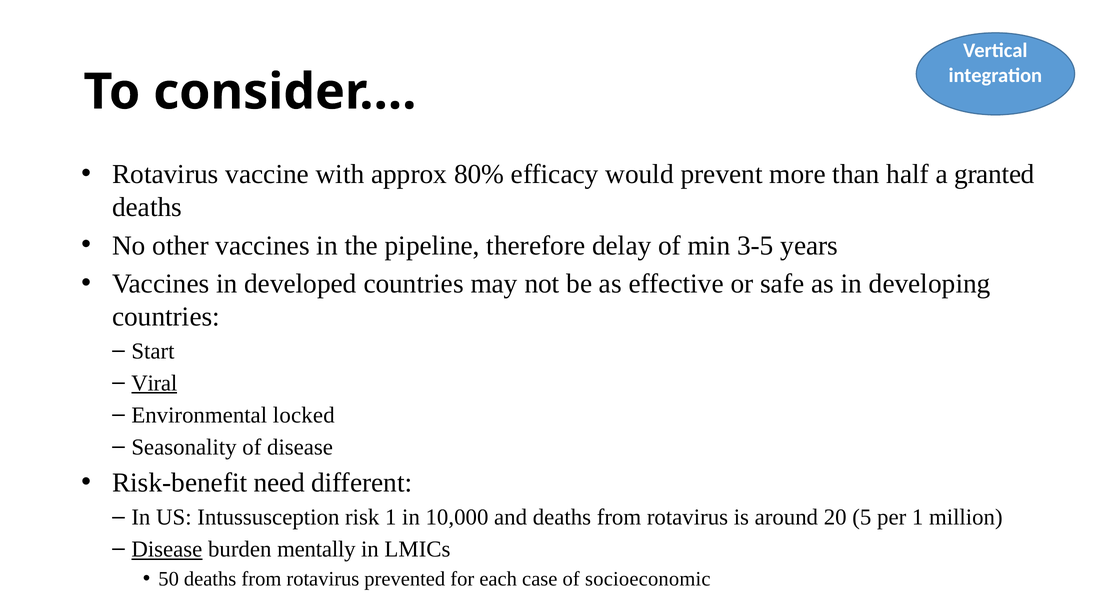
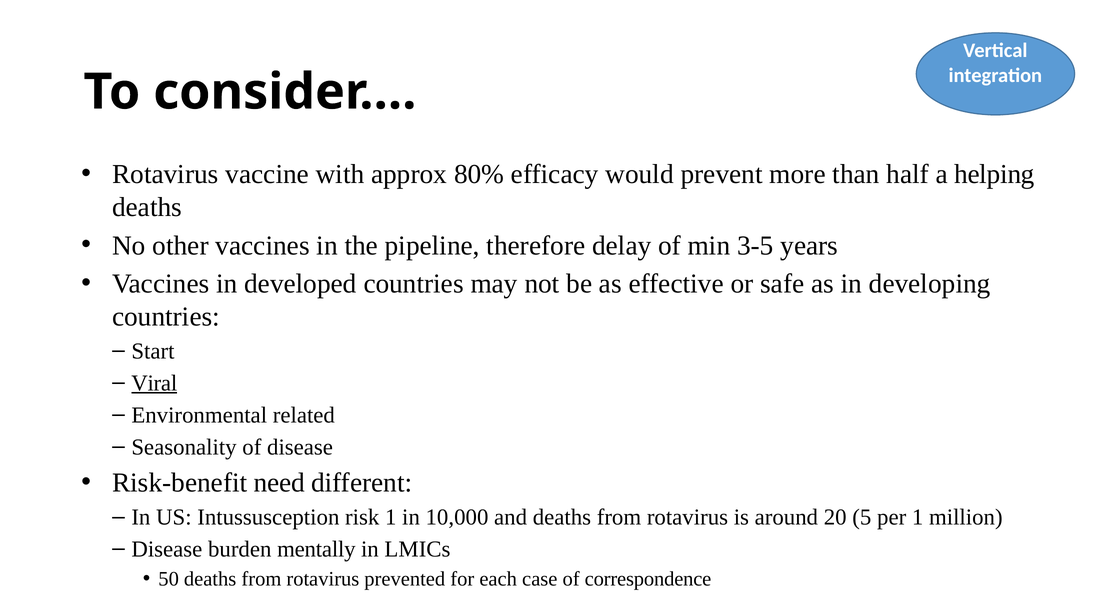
granted: granted -> helping
locked: locked -> related
Disease at (167, 549) underline: present -> none
socioeconomic: socioeconomic -> correspondence
